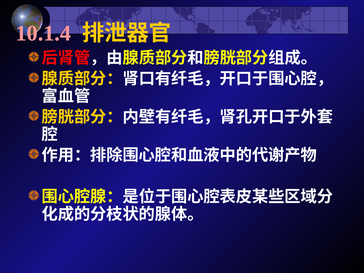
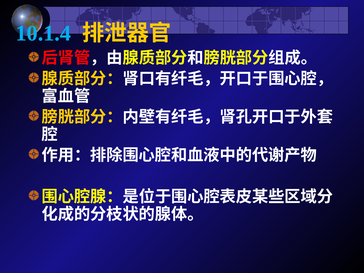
10.1.4 colour: pink -> light blue
